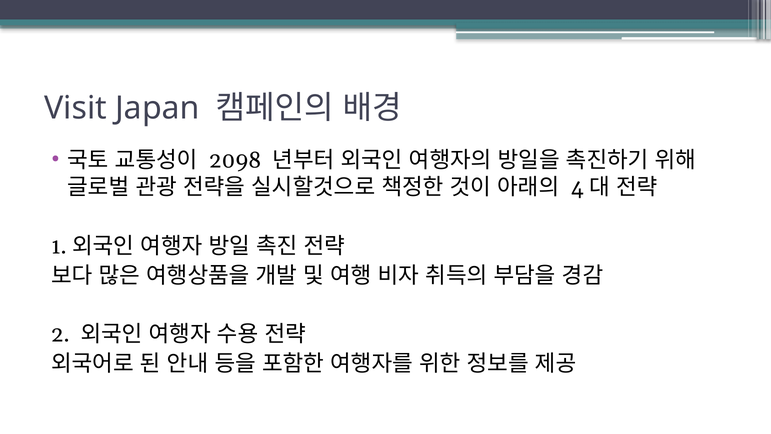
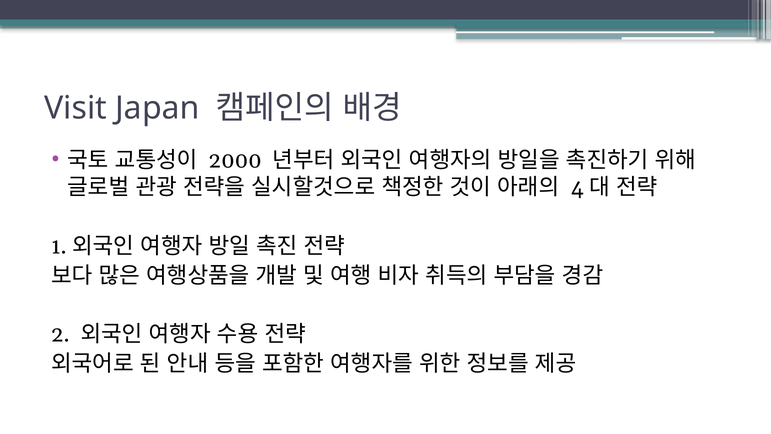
2098: 2098 -> 2000
